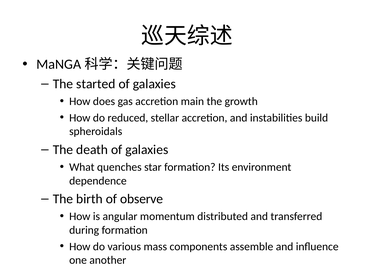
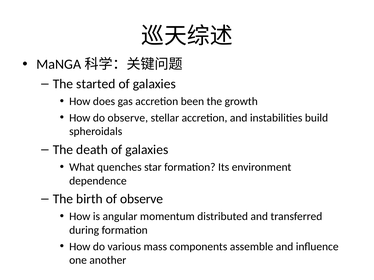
main: main -> been
do reduced: reduced -> observe
